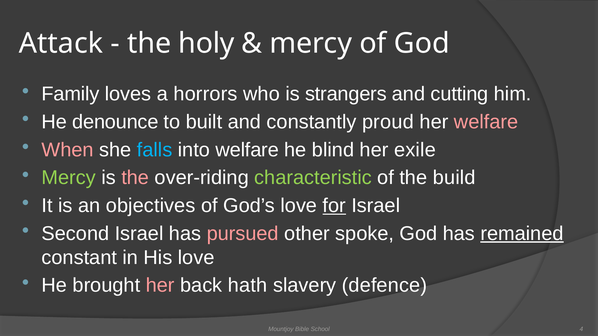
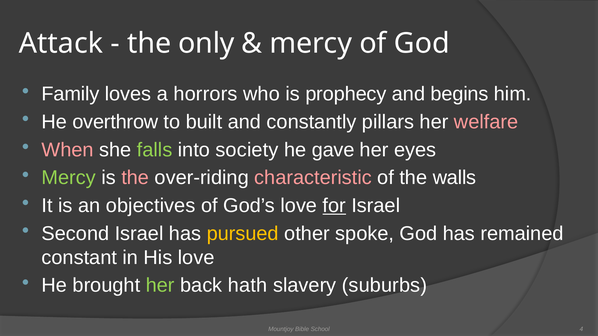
holy: holy -> only
strangers: strangers -> prophecy
cutting: cutting -> begins
denounce: denounce -> overthrow
proud: proud -> pillars
falls colour: light blue -> light green
into welfare: welfare -> society
blind: blind -> gave
exile: exile -> eyes
characteristic colour: light green -> pink
build: build -> walls
pursued colour: pink -> yellow
remained underline: present -> none
her at (160, 286) colour: pink -> light green
defence: defence -> suburbs
